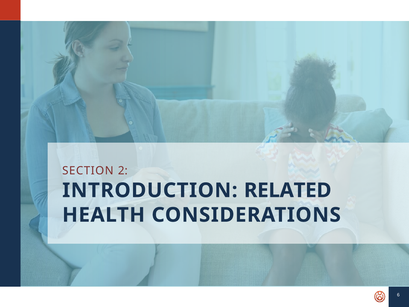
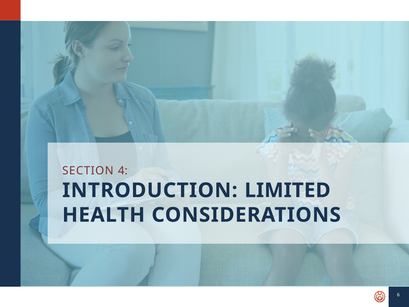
2: 2 -> 4
RELATED: RELATED -> LIMITED
